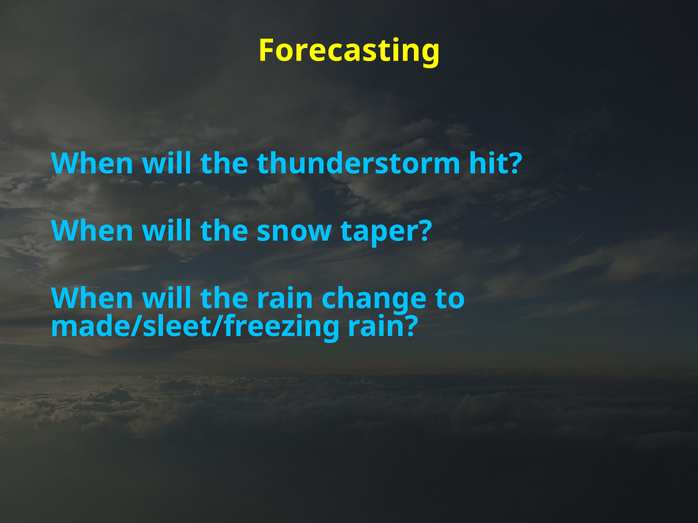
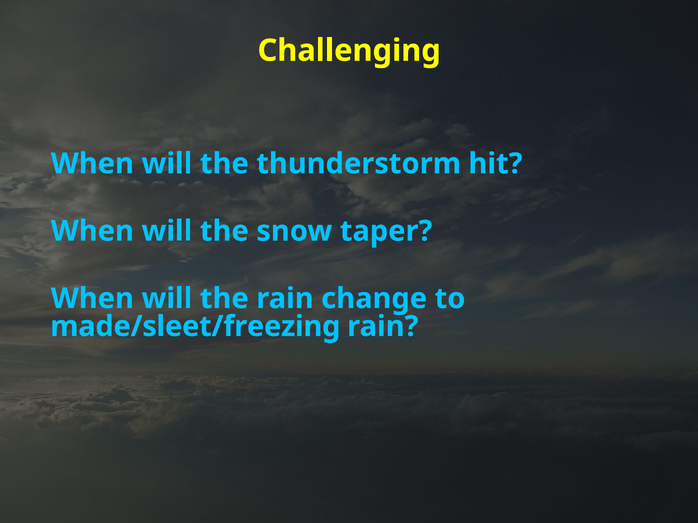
Forecasting: Forecasting -> Challenging
